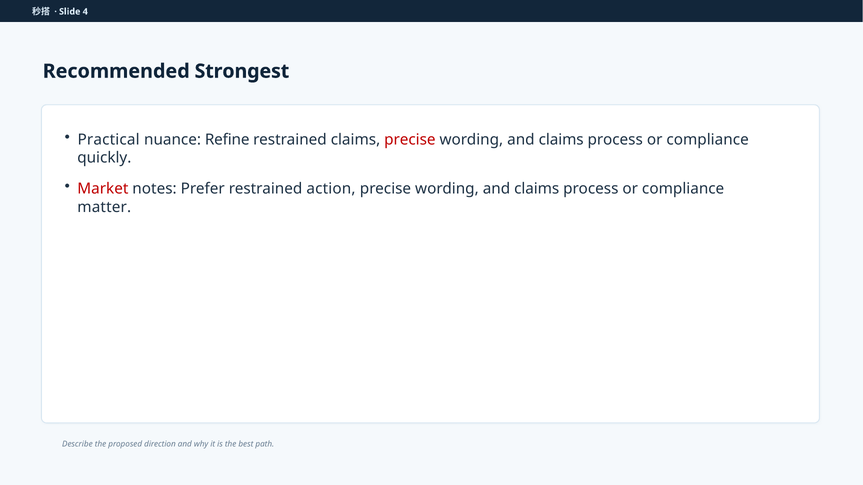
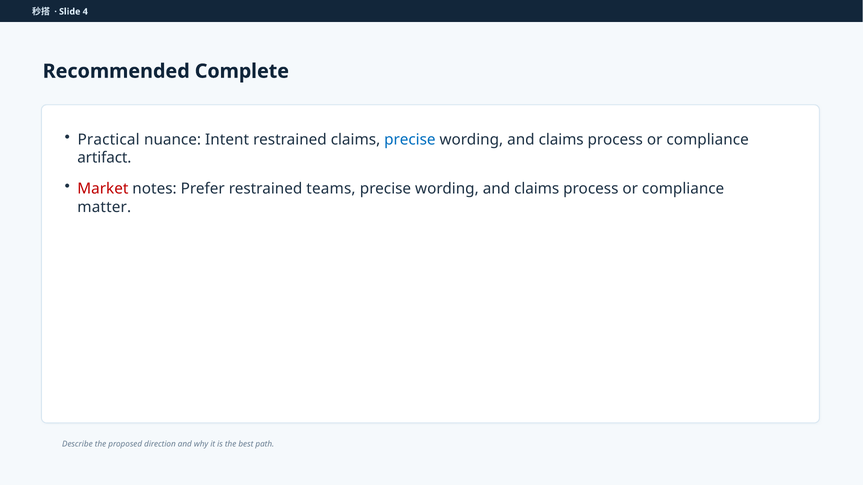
Strongest: Strongest -> Complete
Refine: Refine -> Intent
precise at (410, 140) colour: red -> blue
quickly: quickly -> artifact
action: action -> teams
